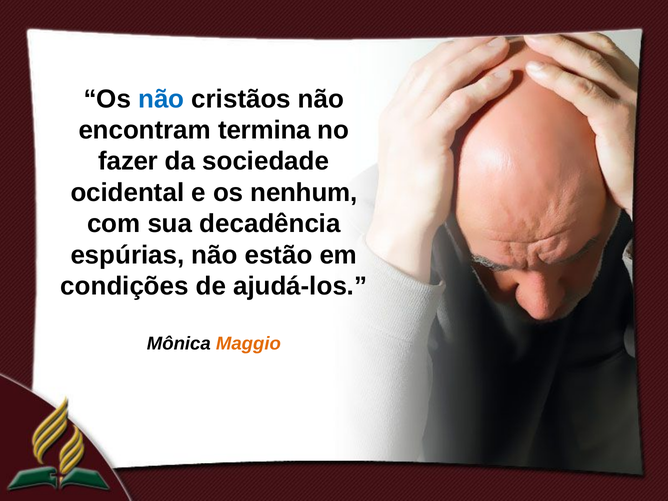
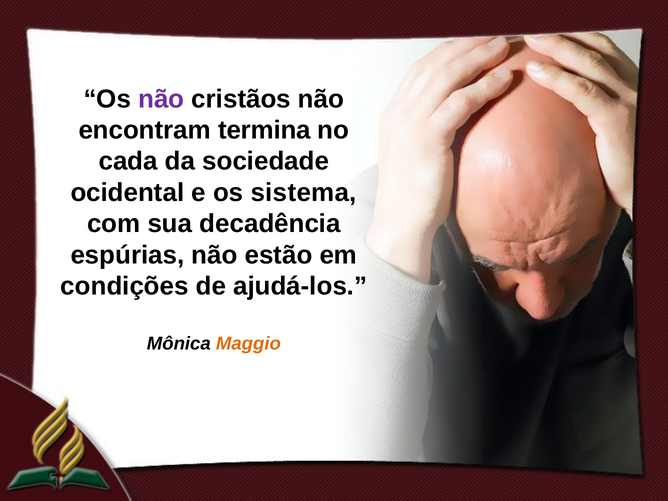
não at (161, 99) colour: blue -> purple
fazer: fazer -> cada
nenhum: nenhum -> sistema
